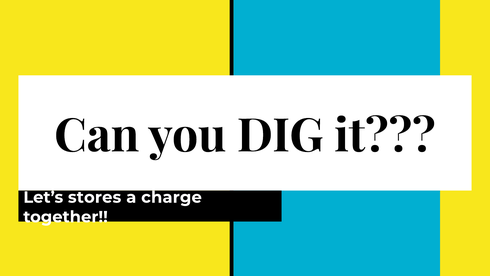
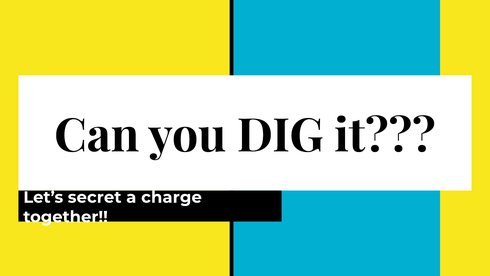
stores: stores -> secret
